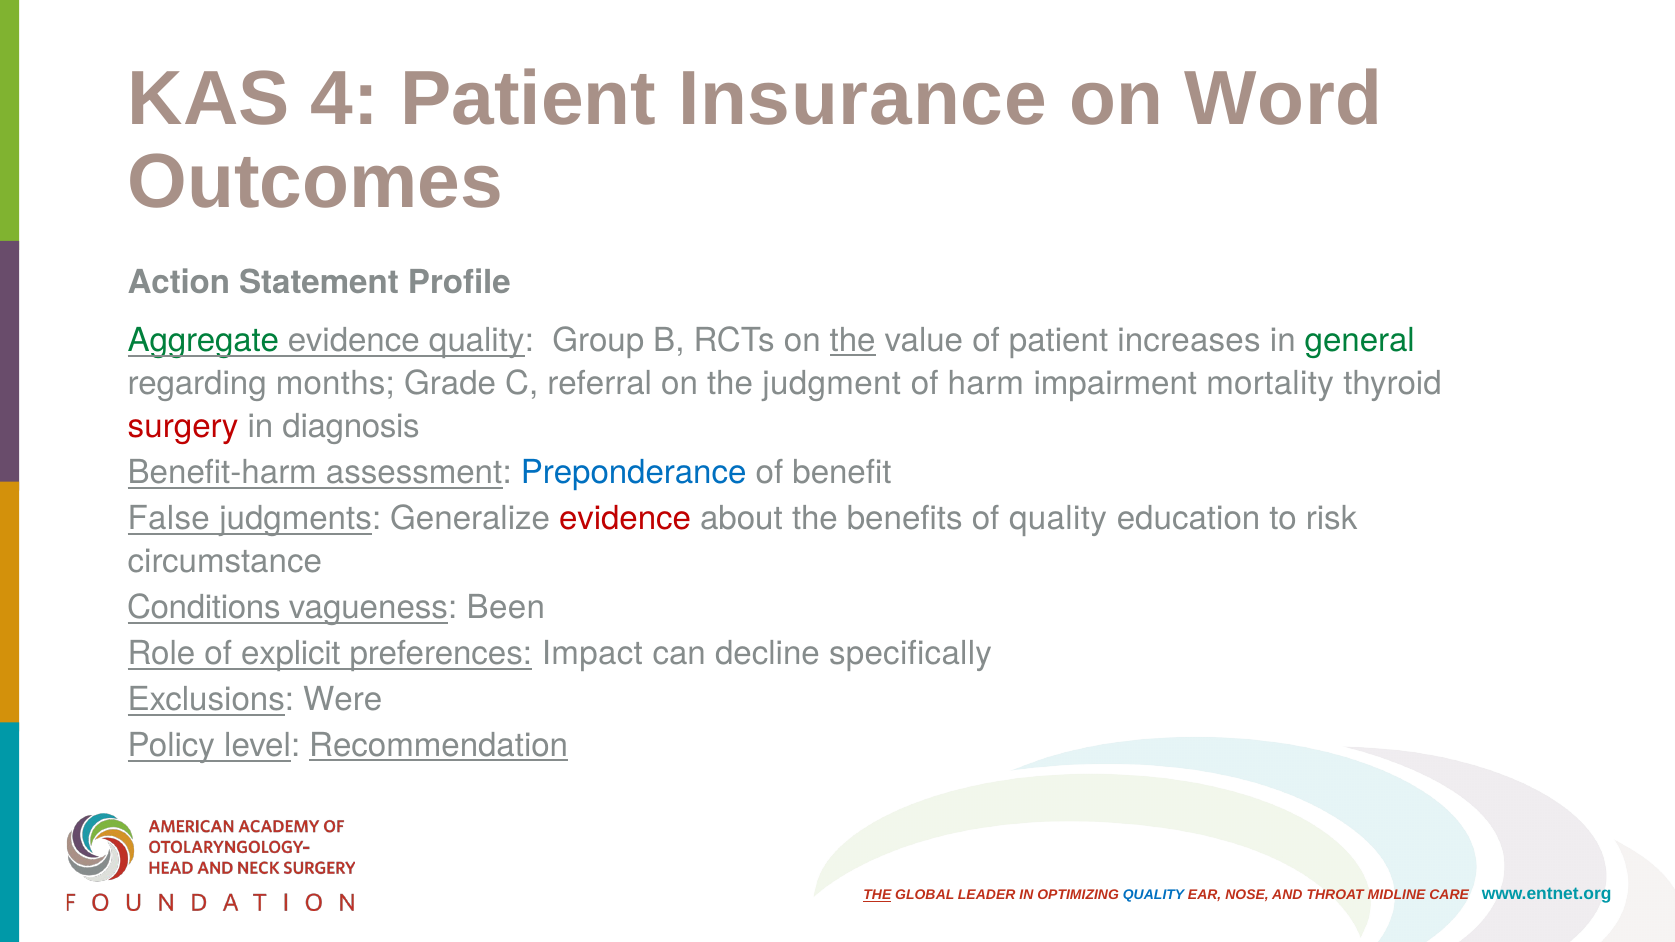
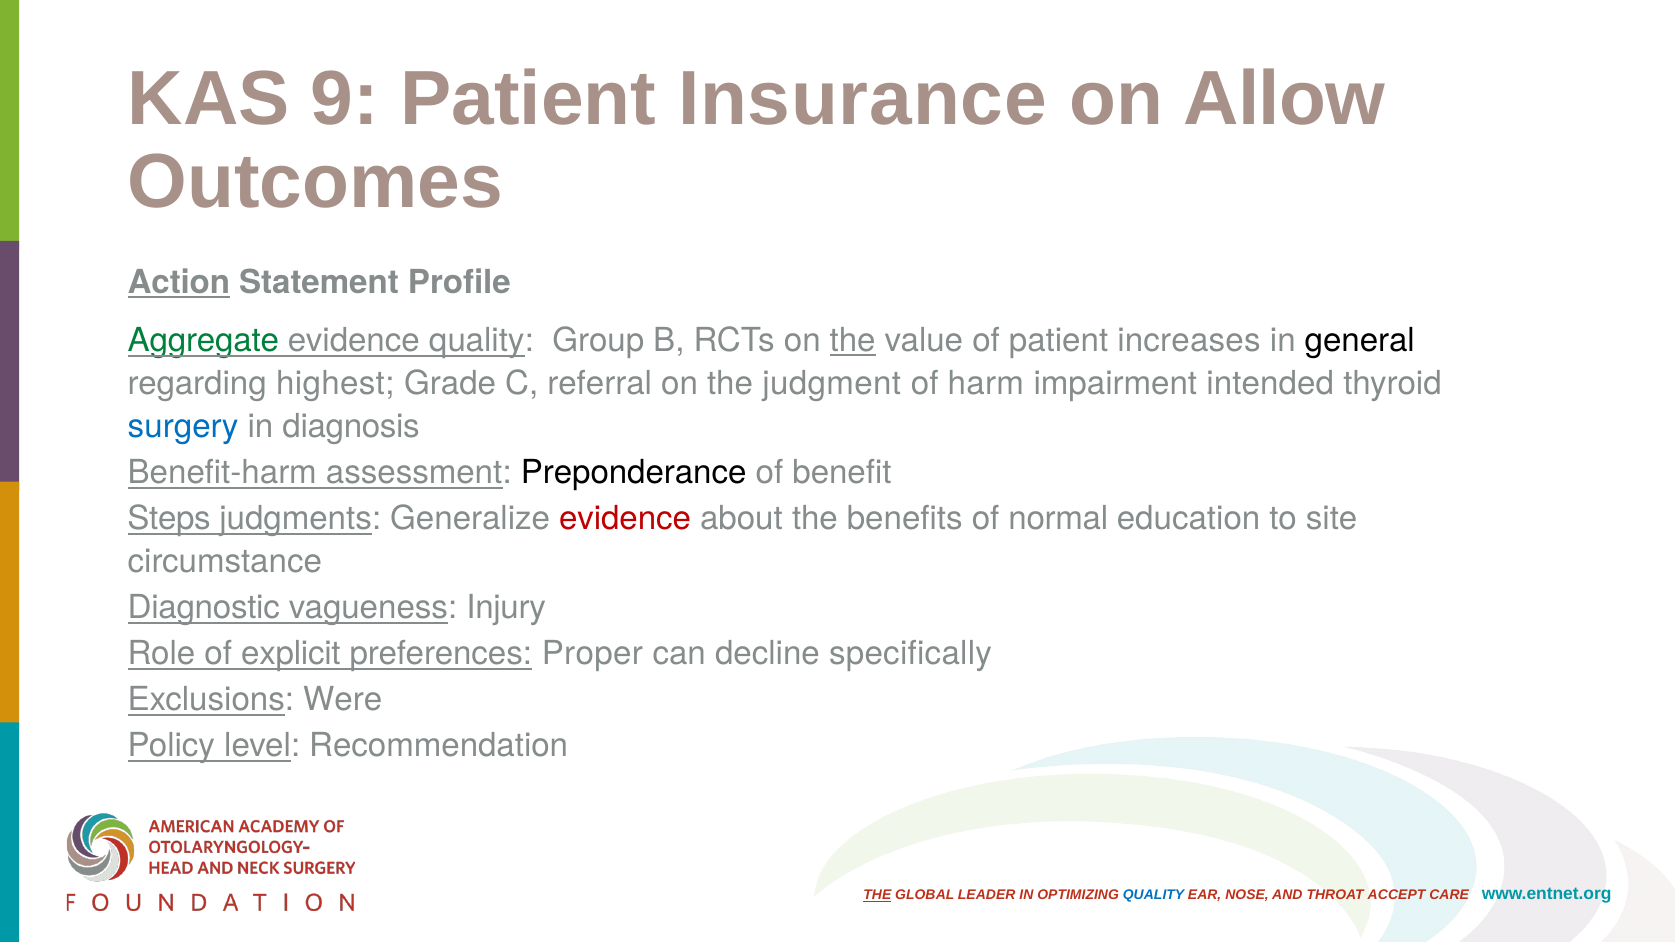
4: 4 -> 9
Word: Word -> Allow
Action underline: none -> present
general colour: green -> black
months: months -> highest
mortality: mortality -> intended
surgery colour: red -> blue
Preponderance colour: blue -> black
False: False -> Steps
of quality: quality -> normal
risk: risk -> site
Conditions: Conditions -> Diagnostic
Been: Been -> Injury
Impact: Impact -> Proper
Recommendation underline: present -> none
MIDLINE: MIDLINE -> ACCEPT
